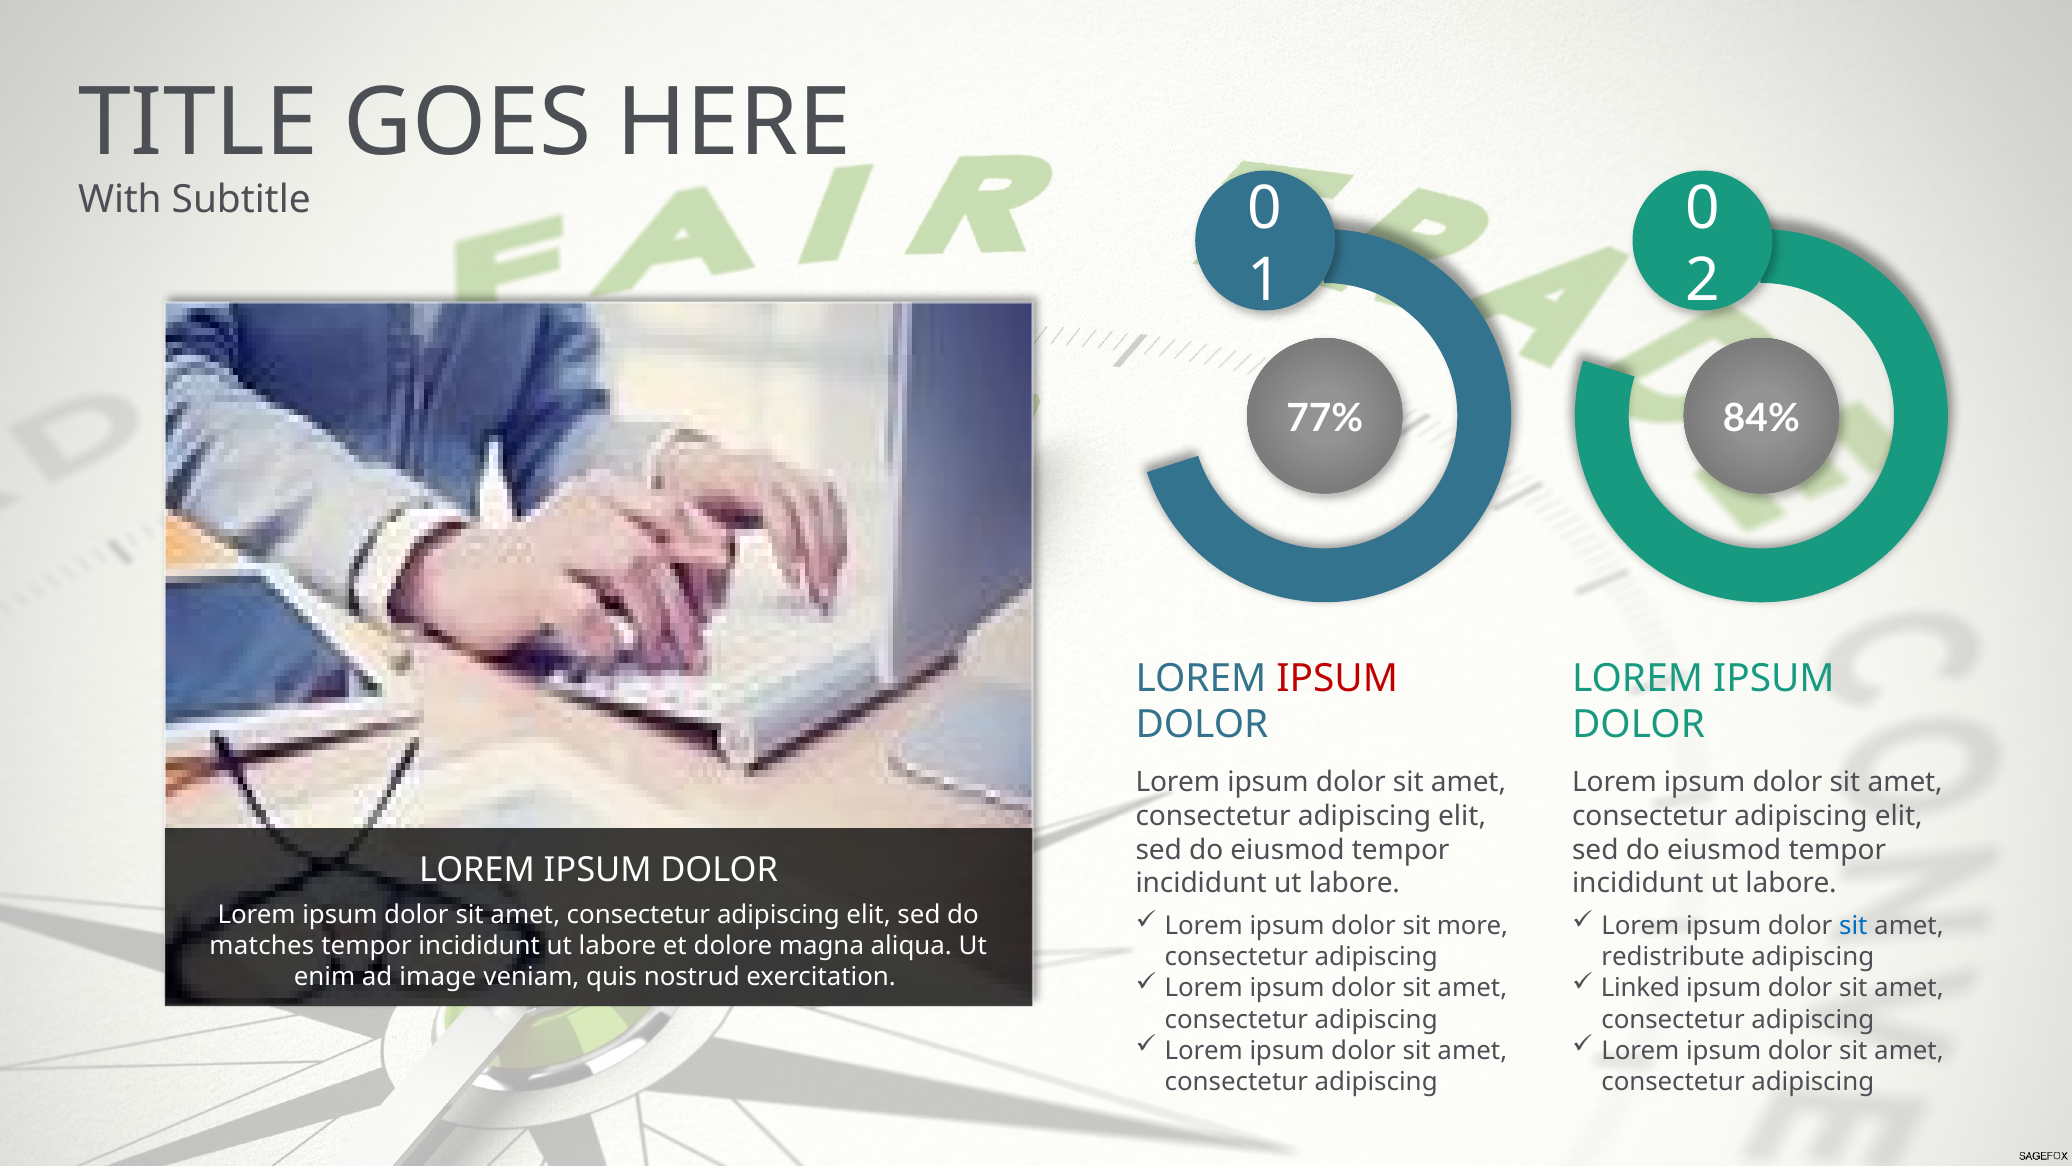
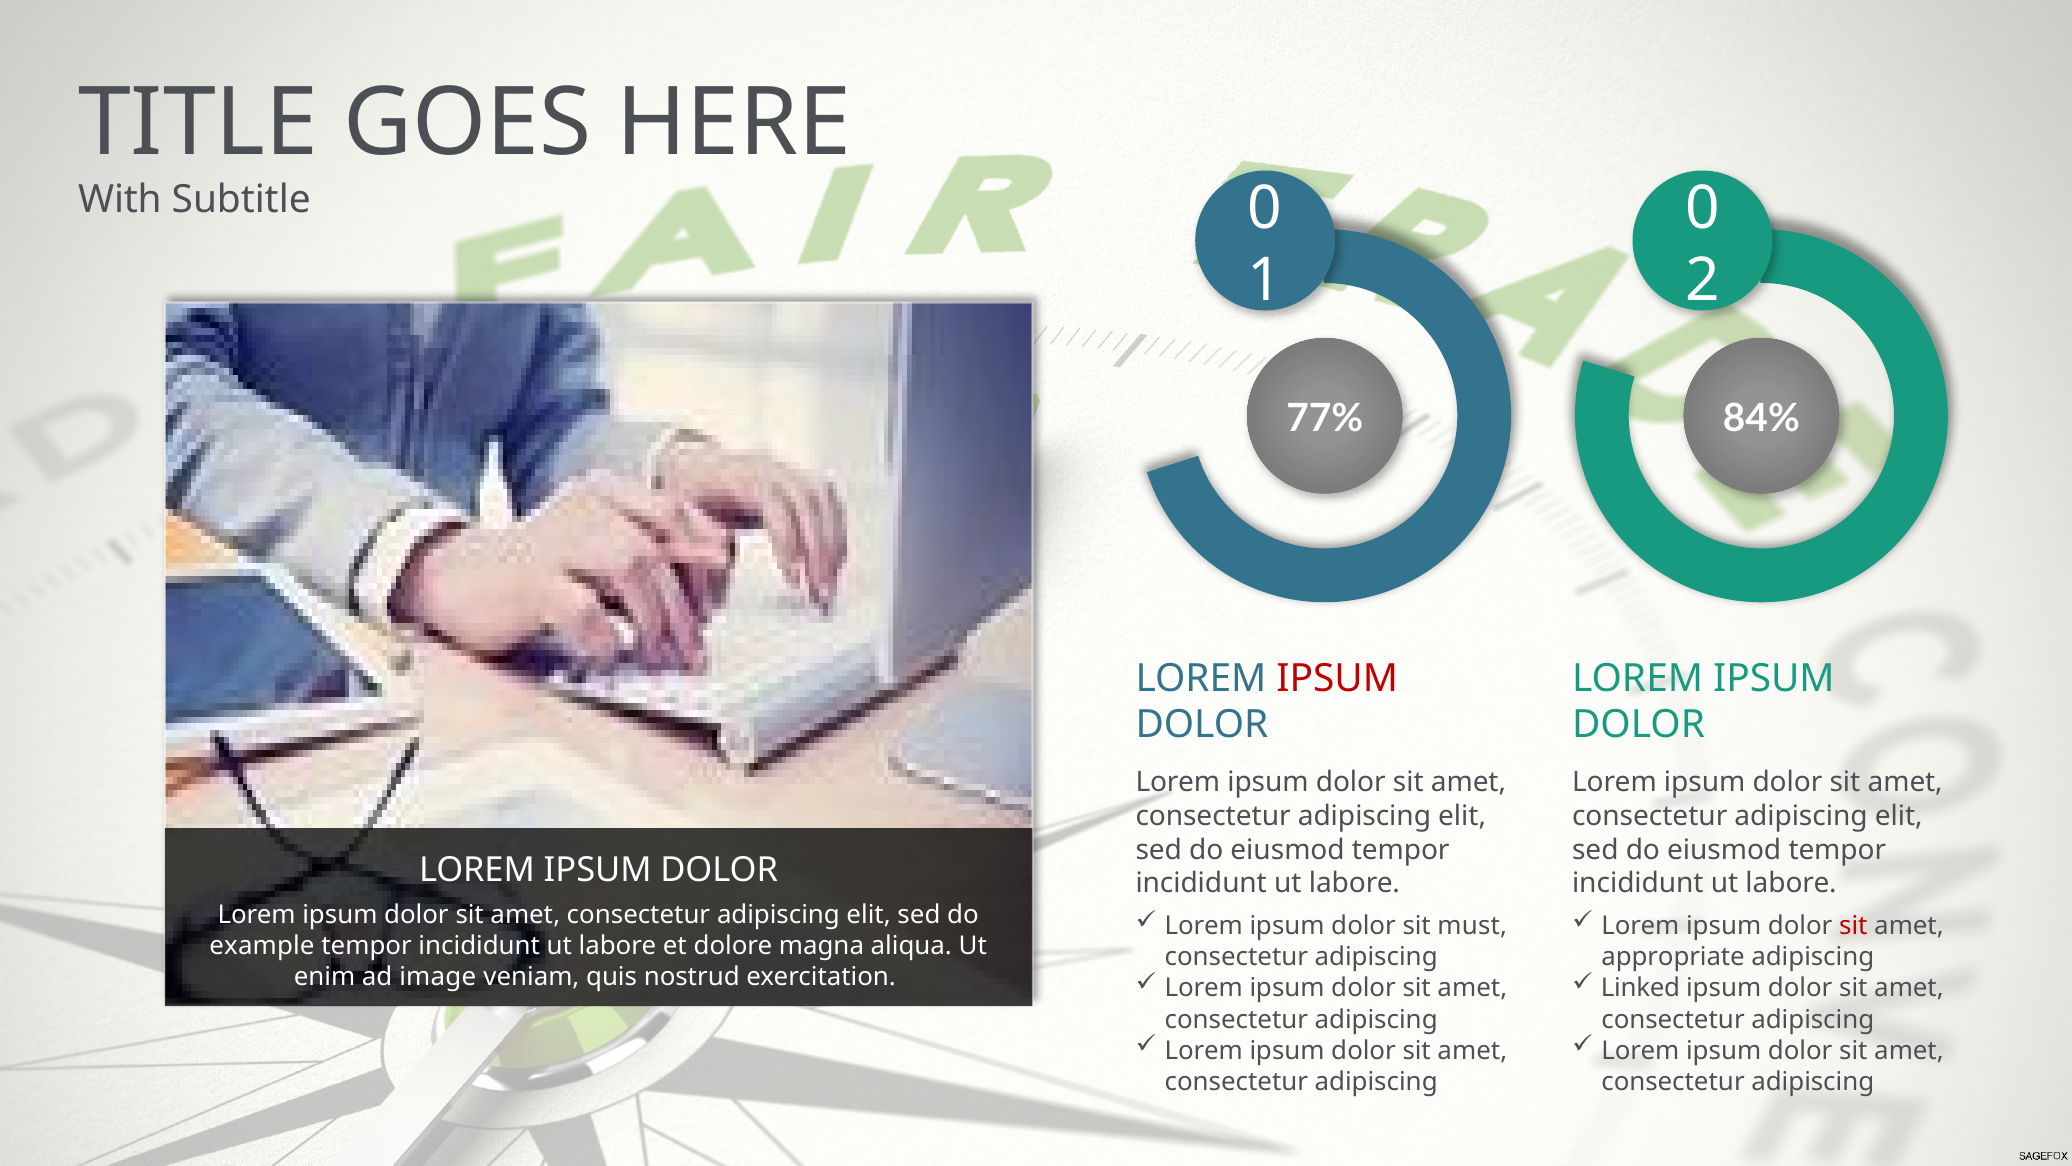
more: more -> must
sit at (1853, 926) colour: blue -> red
matches: matches -> example
redistribute: redistribute -> appropriate
